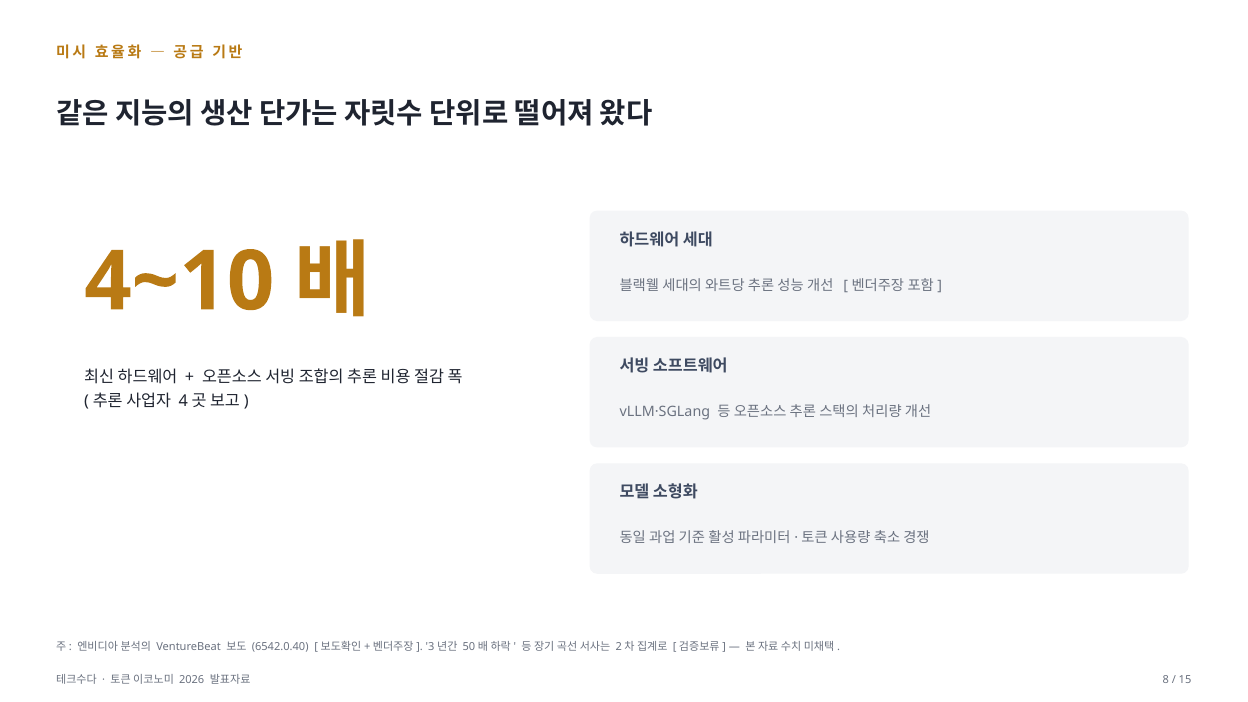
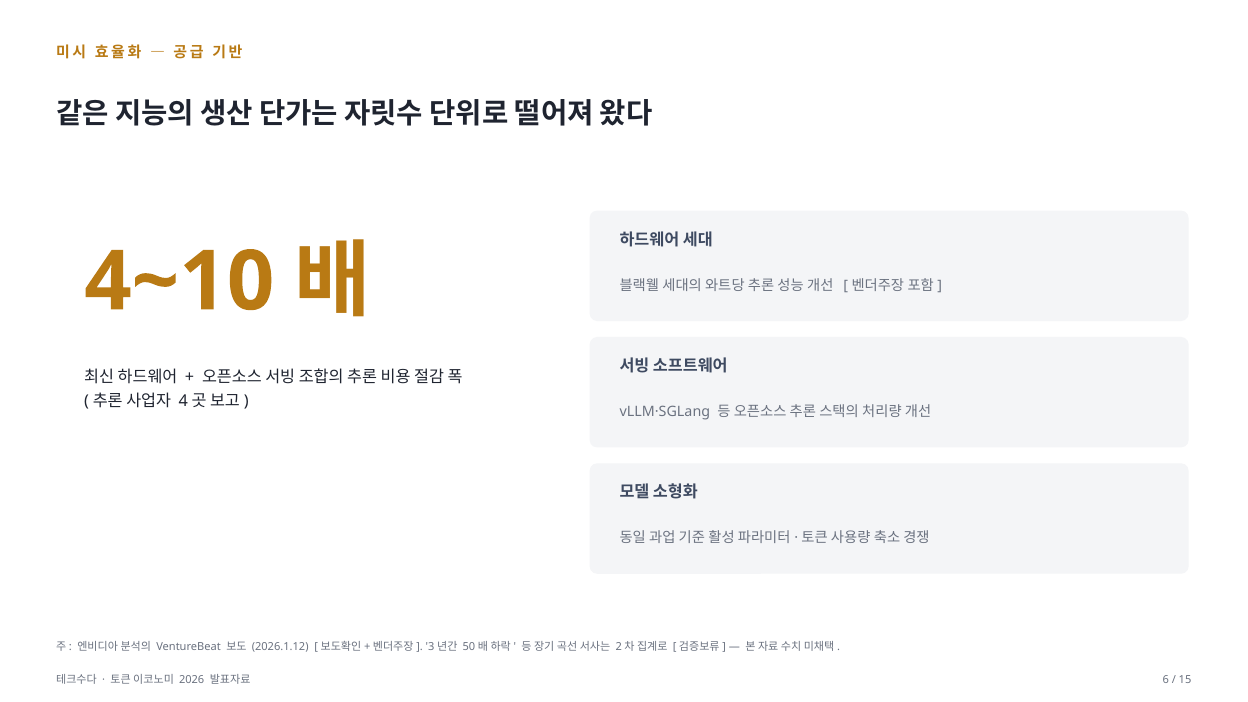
6542.0.40: 6542.0.40 -> 2026.1.12
8: 8 -> 6
